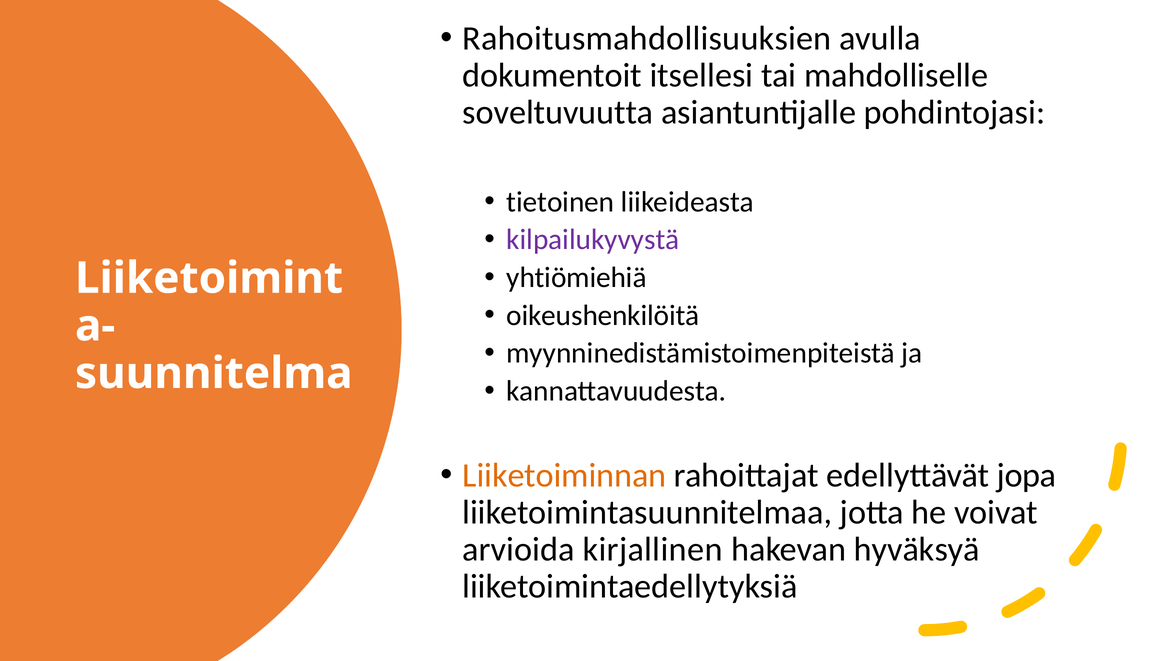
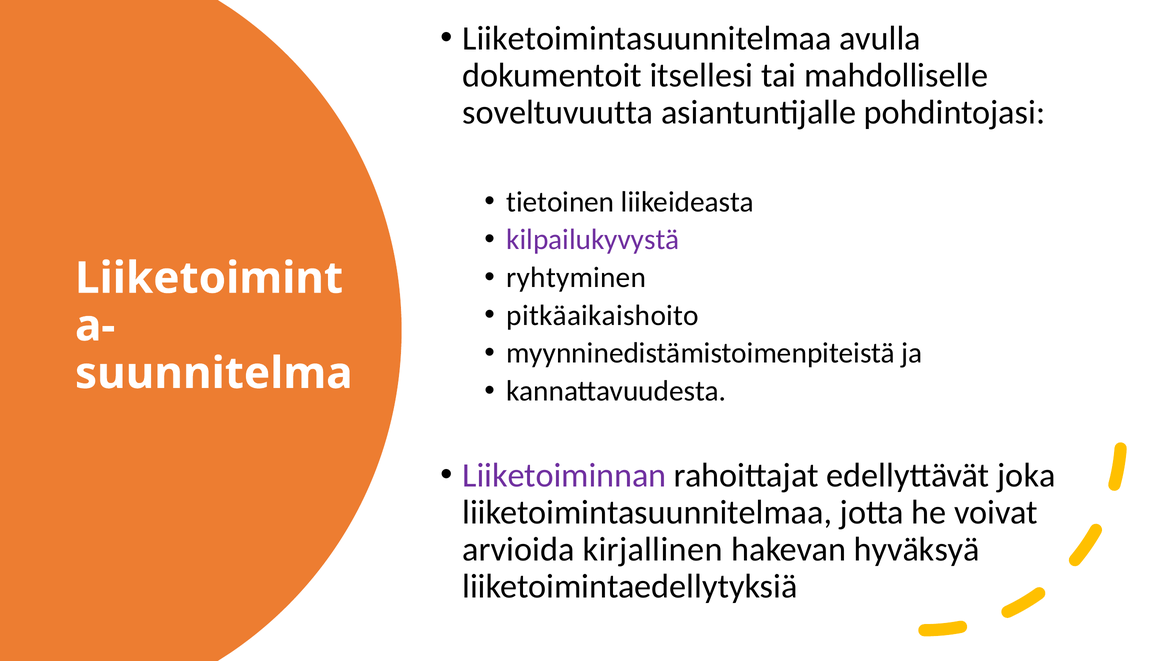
Rahoitusmahdollisuuksien at (647, 38): Rahoitusmahdollisuuksien -> Liiketoimintasuunnitelmaa
yhtiömiehiä: yhtiömiehiä -> ryhtyminen
oikeushenkilöitä: oikeushenkilöitä -> pitkäaikaishoito
Liiketoiminnan colour: orange -> purple
jopa: jopa -> joka
